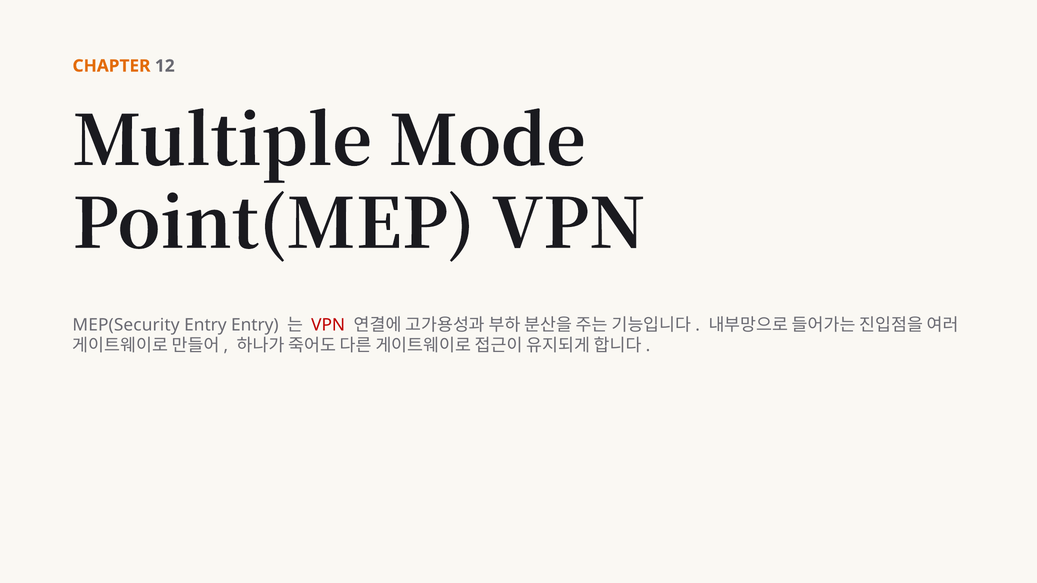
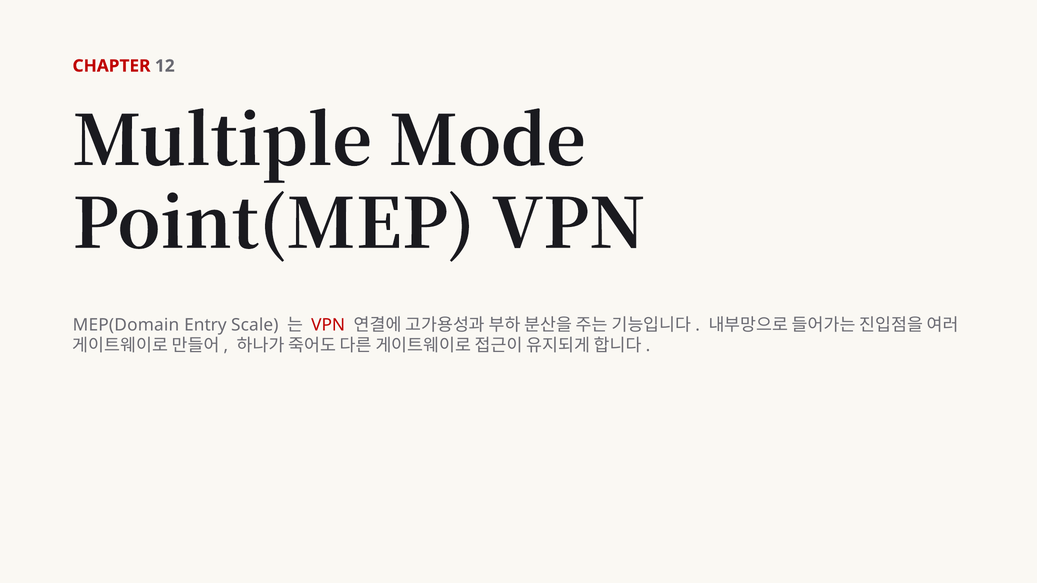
CHAPTER colour: orange -> red
MEP(Security: MEP(Security -> MEP(Domain
Entry Entry: Entry -> Scale
